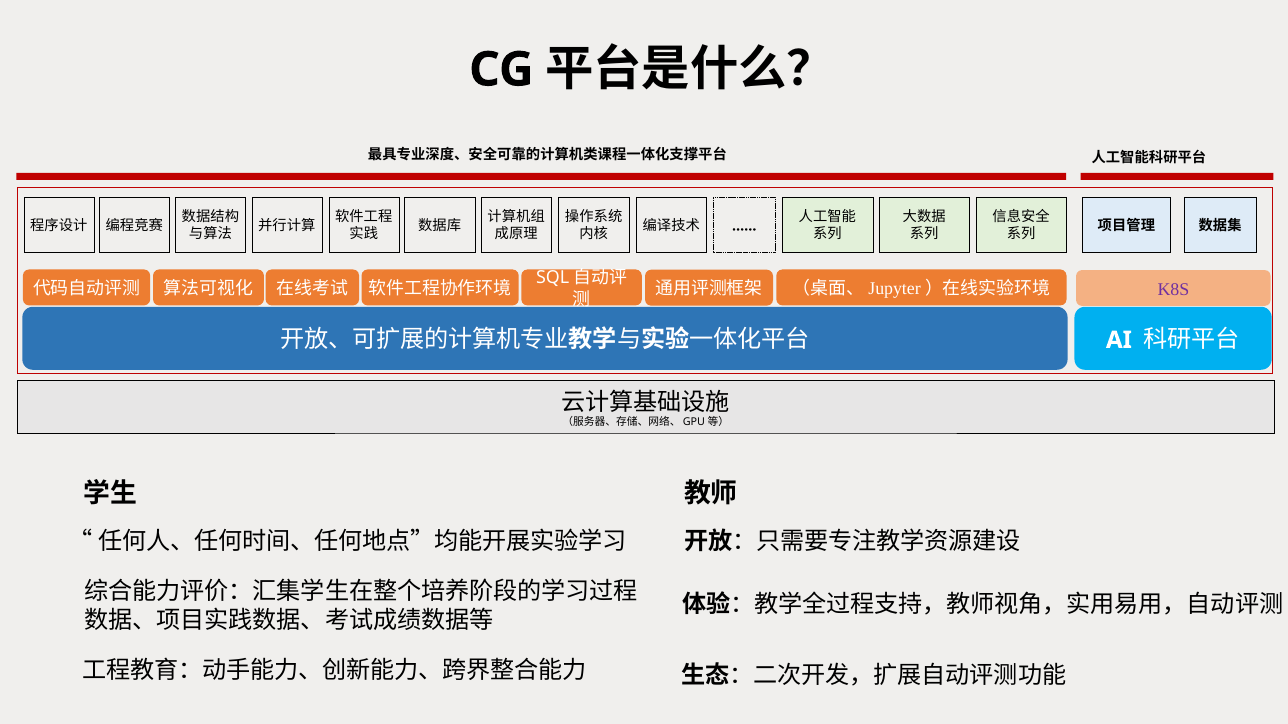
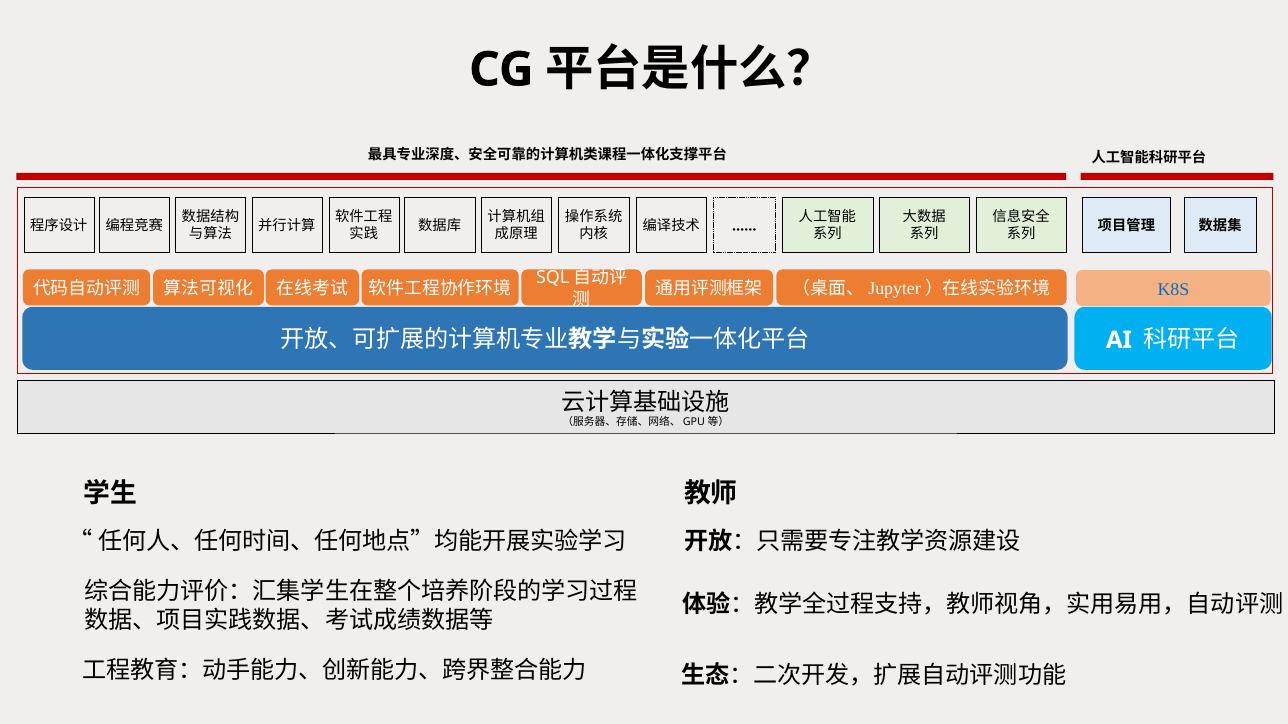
K8S colour: purple -> blue
